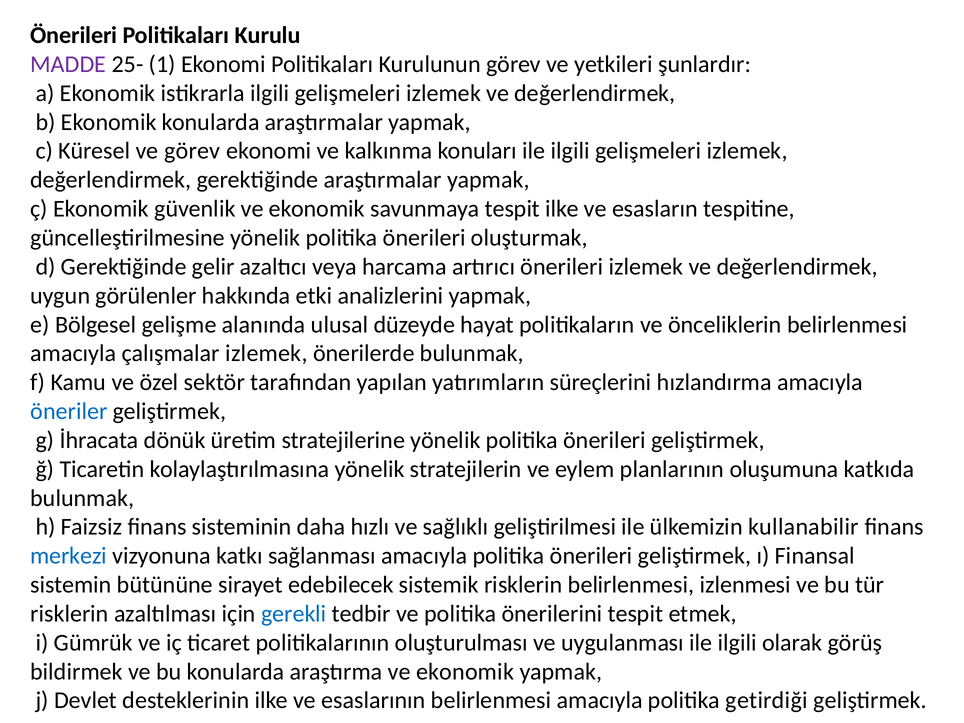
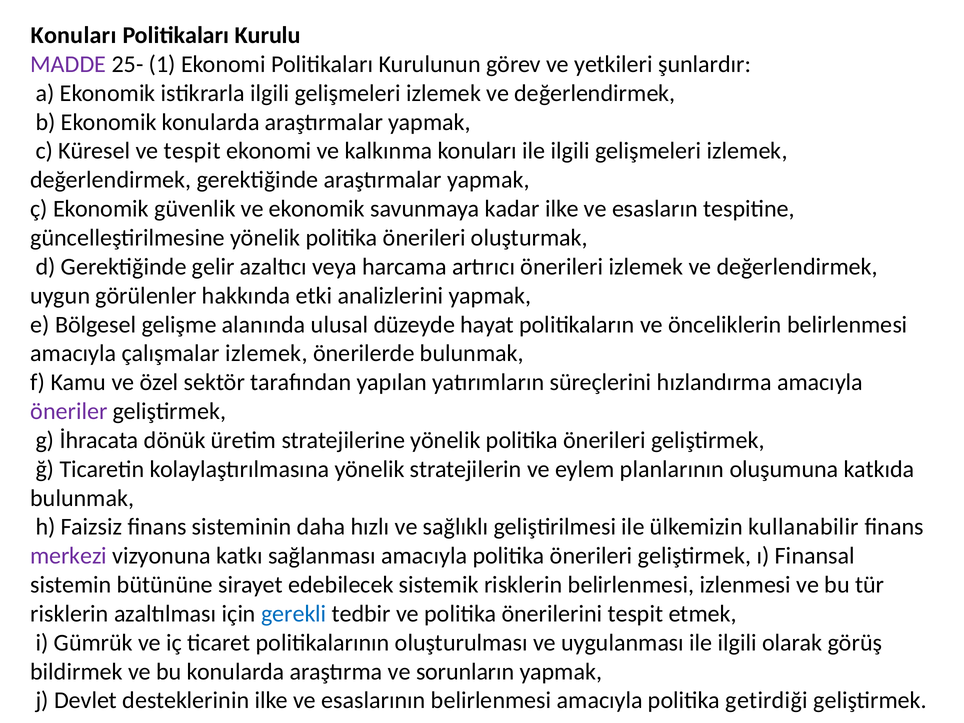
Önerileri at (74, 35): Önerileri -> Konuları
ve görev: görev -> tespit
savunmaya tespit: tespit -> kadar
öneriler colour: blue -> purple
merkezi colour: blue -> purple
araştırma ve ekonomik: ekonomik -> sorunların
